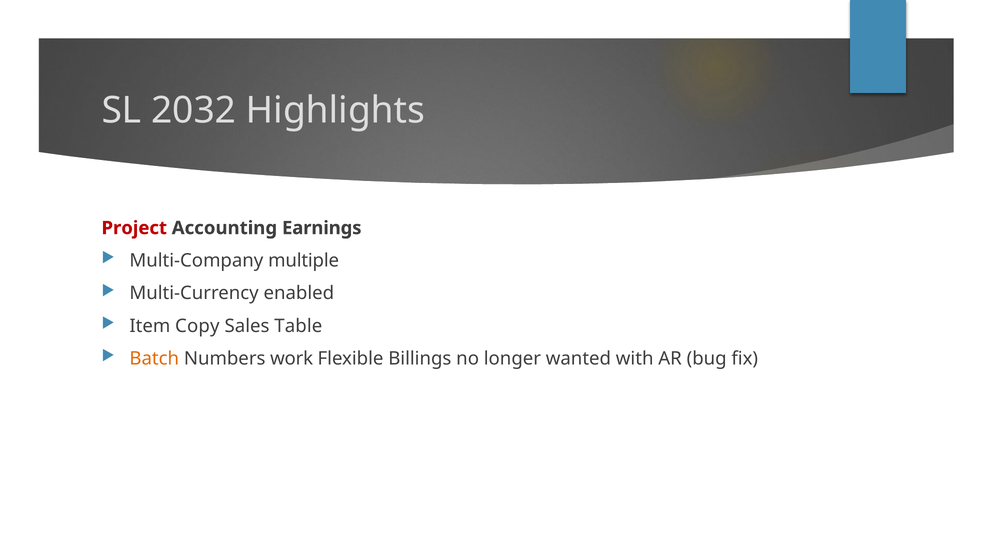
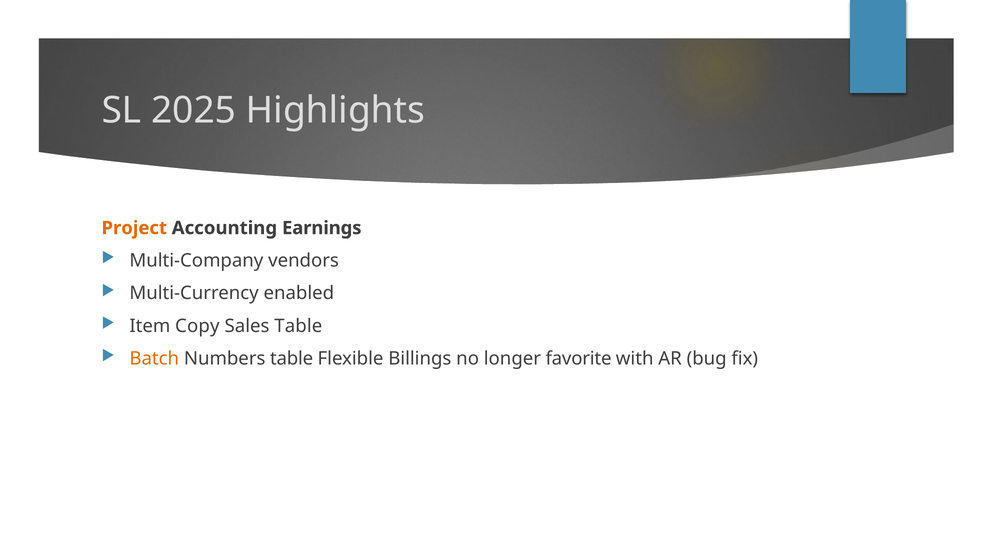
2032: 2032 -> 2025
Project colour: red -> orange
multiple: multiple -> vendors
Numbers work: work -> table
wanted: wanted -> favorite
